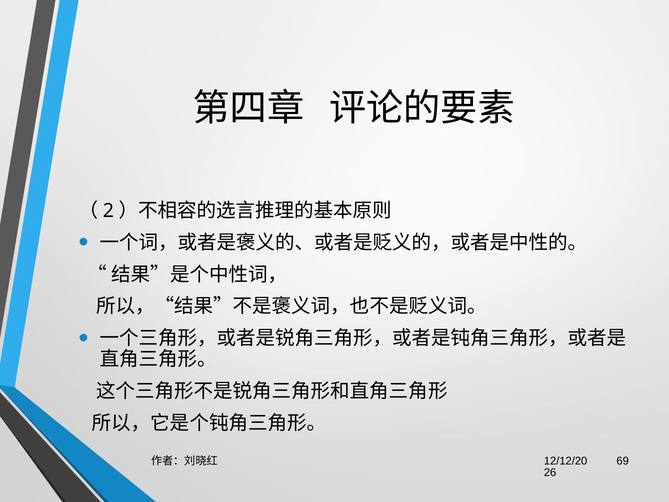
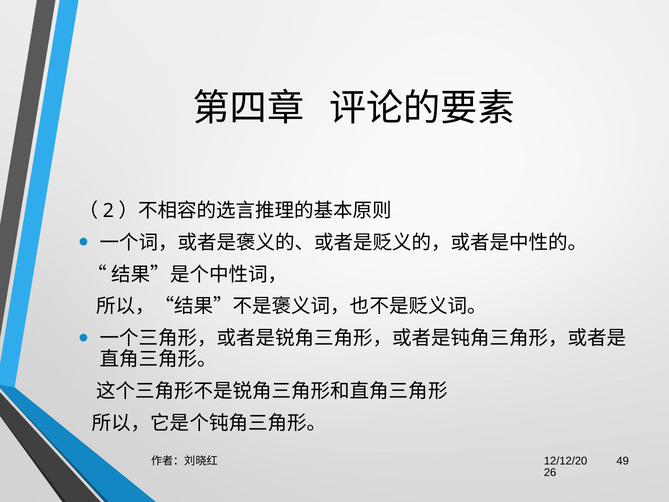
69: 69 -> 49
